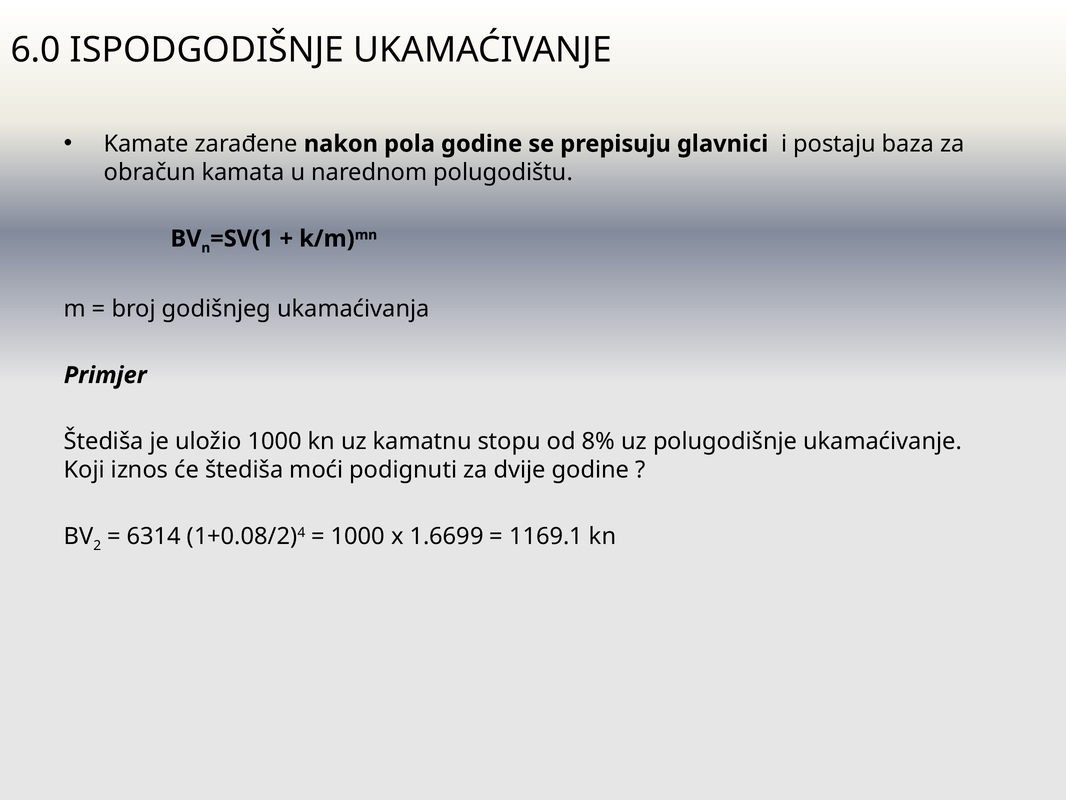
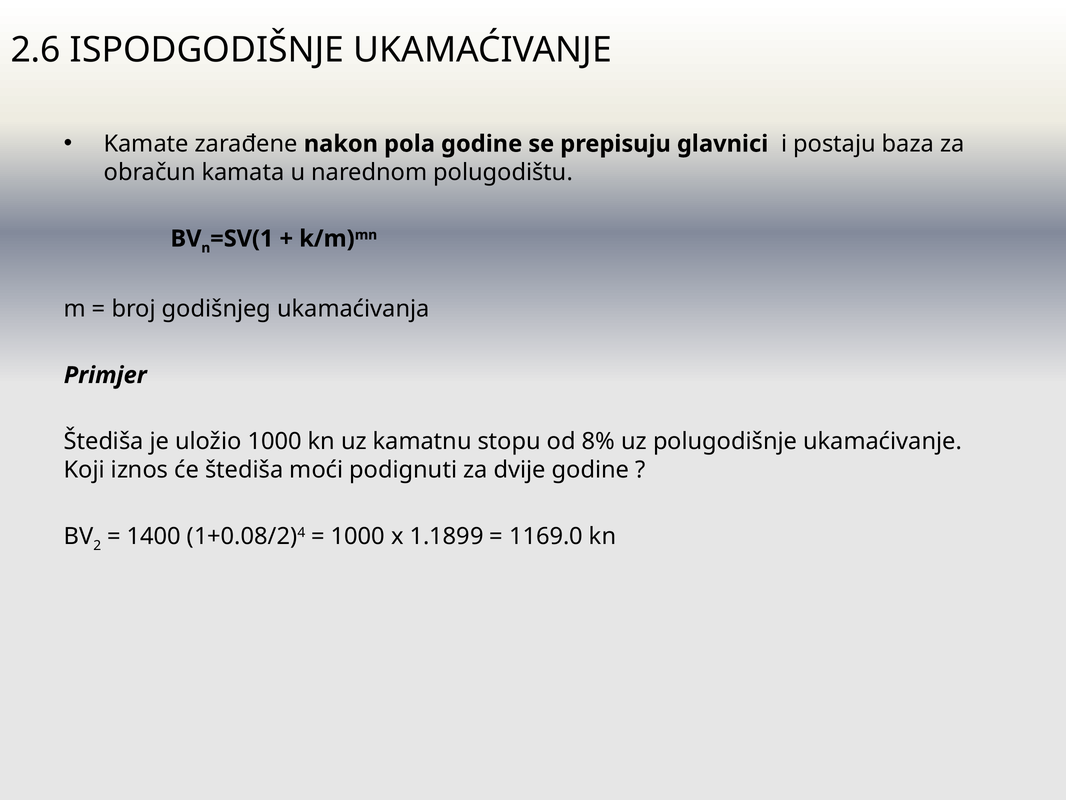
6.0: 6.0 -> 2.6
6314: 6314 -> 1400
1.6699: 1.6699 -> 1.1899
1169.1: 1169.1 -> 1169.0
